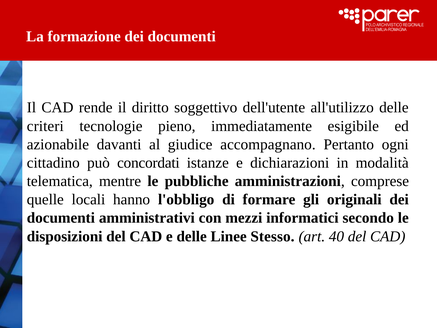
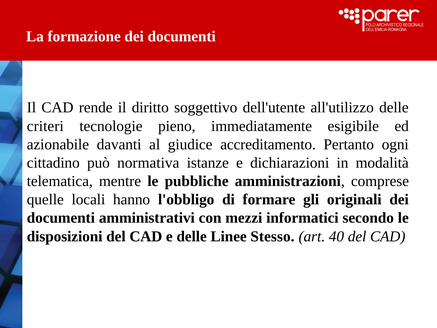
accompagnano: accompagnano -> accreditamento
concordati: concordati -> normativa
